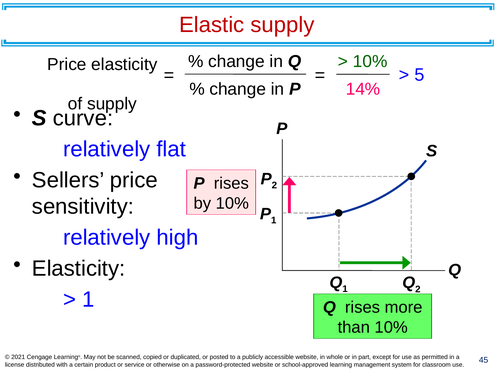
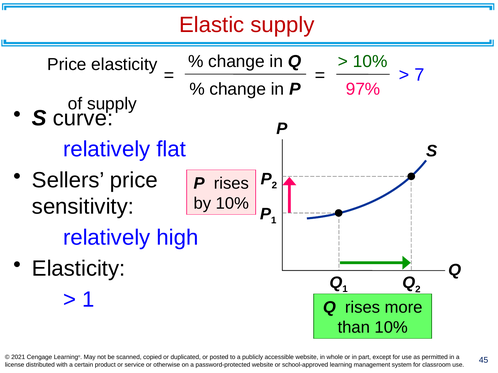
5: 5 -> 7
14%: 14% -> 97%
